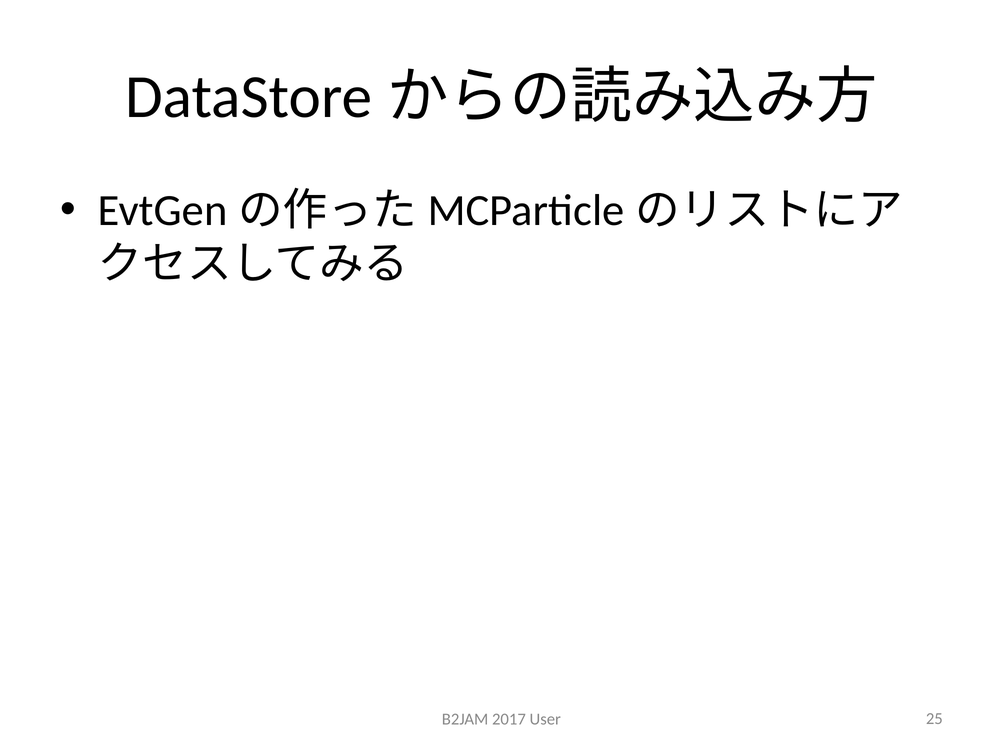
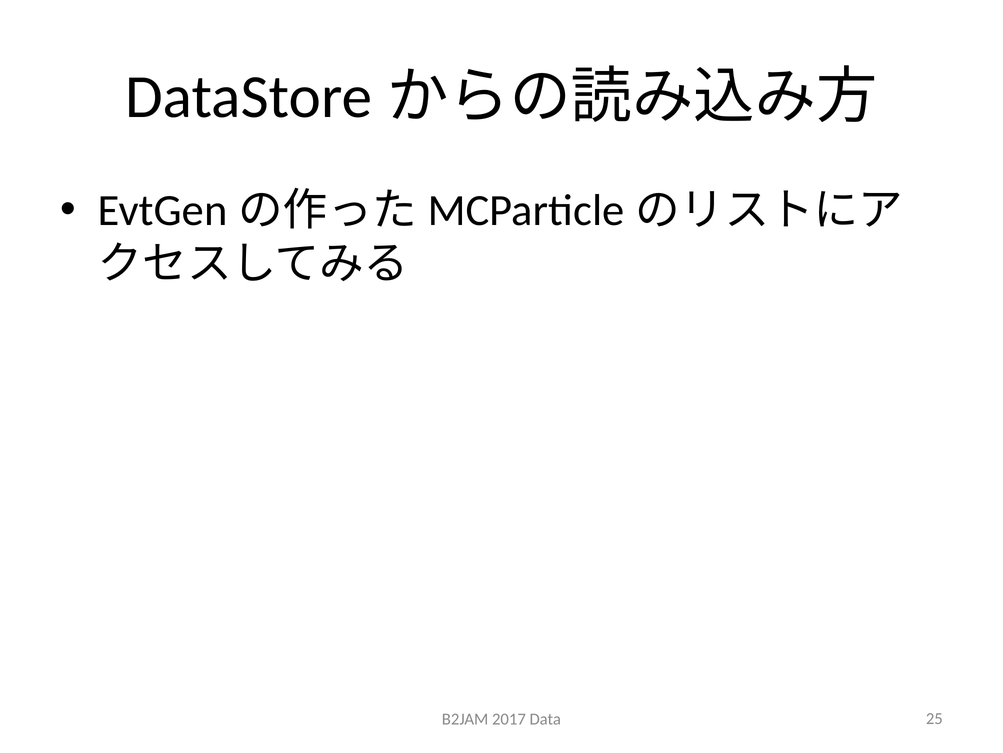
User: User -> Data
